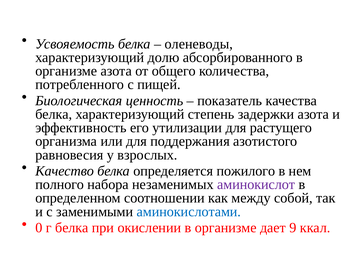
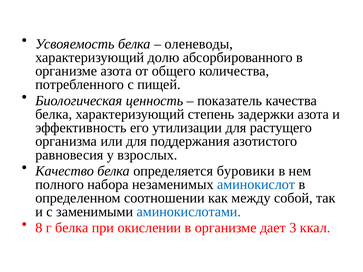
пожилого: пожилого -> буровики
аминокислот colour: purple -> blue
0: 0 -> 8
9: 9 -> 3
